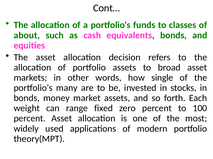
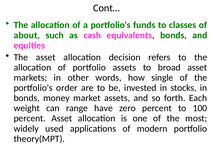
many: many -> order
fixed: fixed -> have
